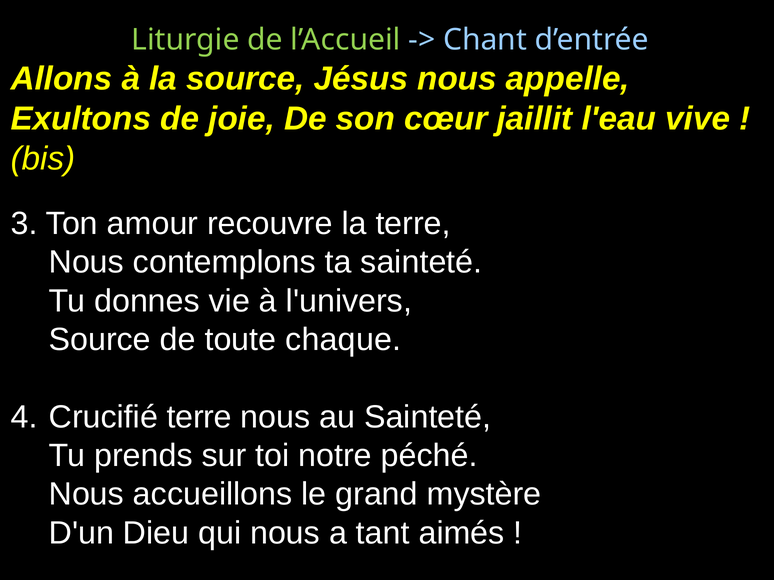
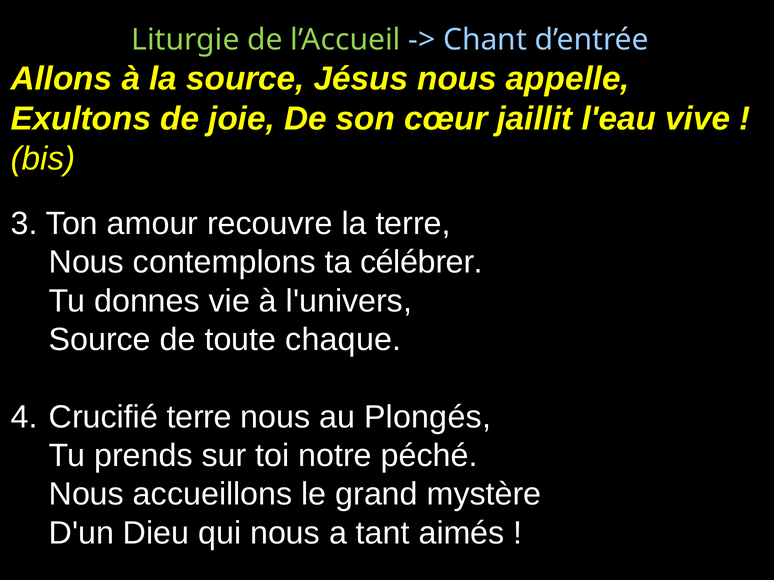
ta sainteté: sainteté -> célébrer
au Sainteté: Sainteté -> Plongés
